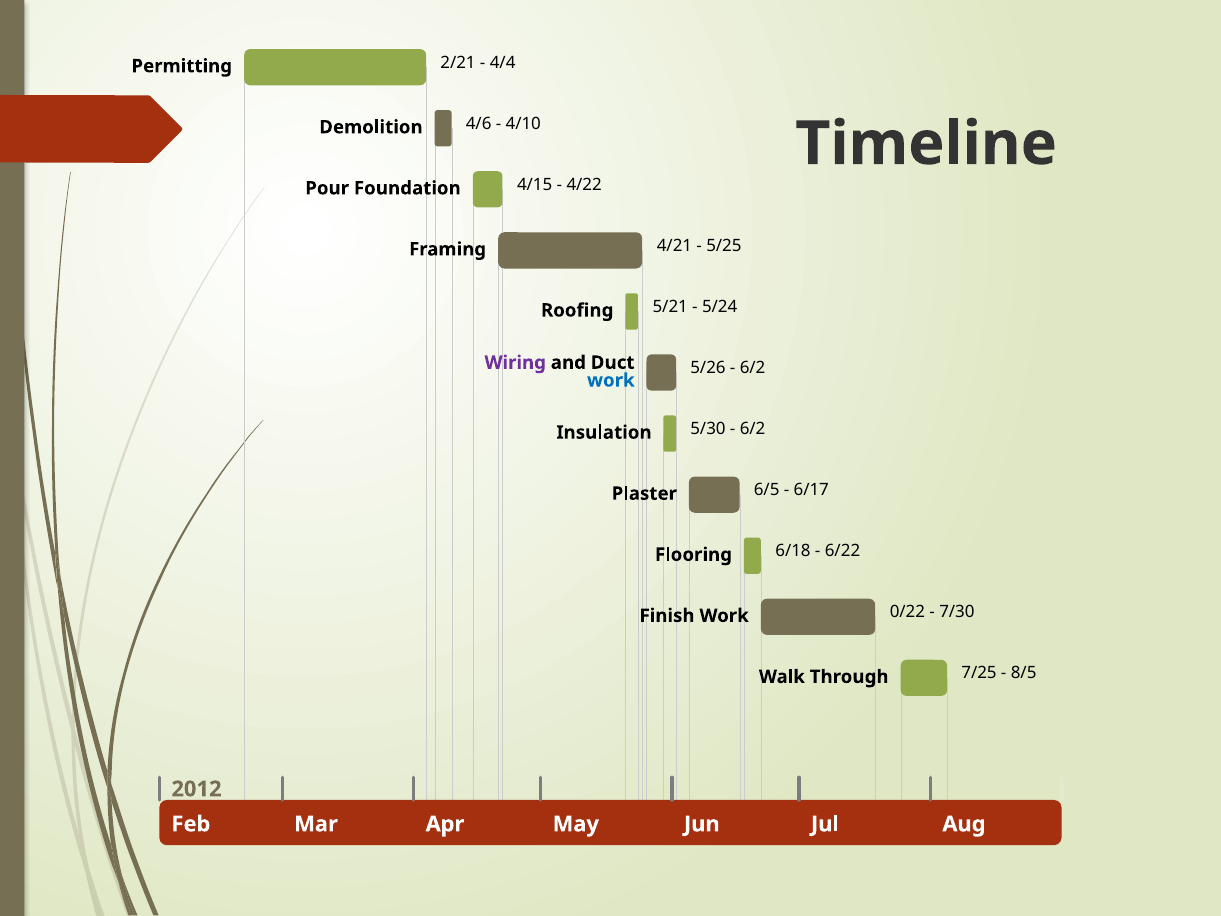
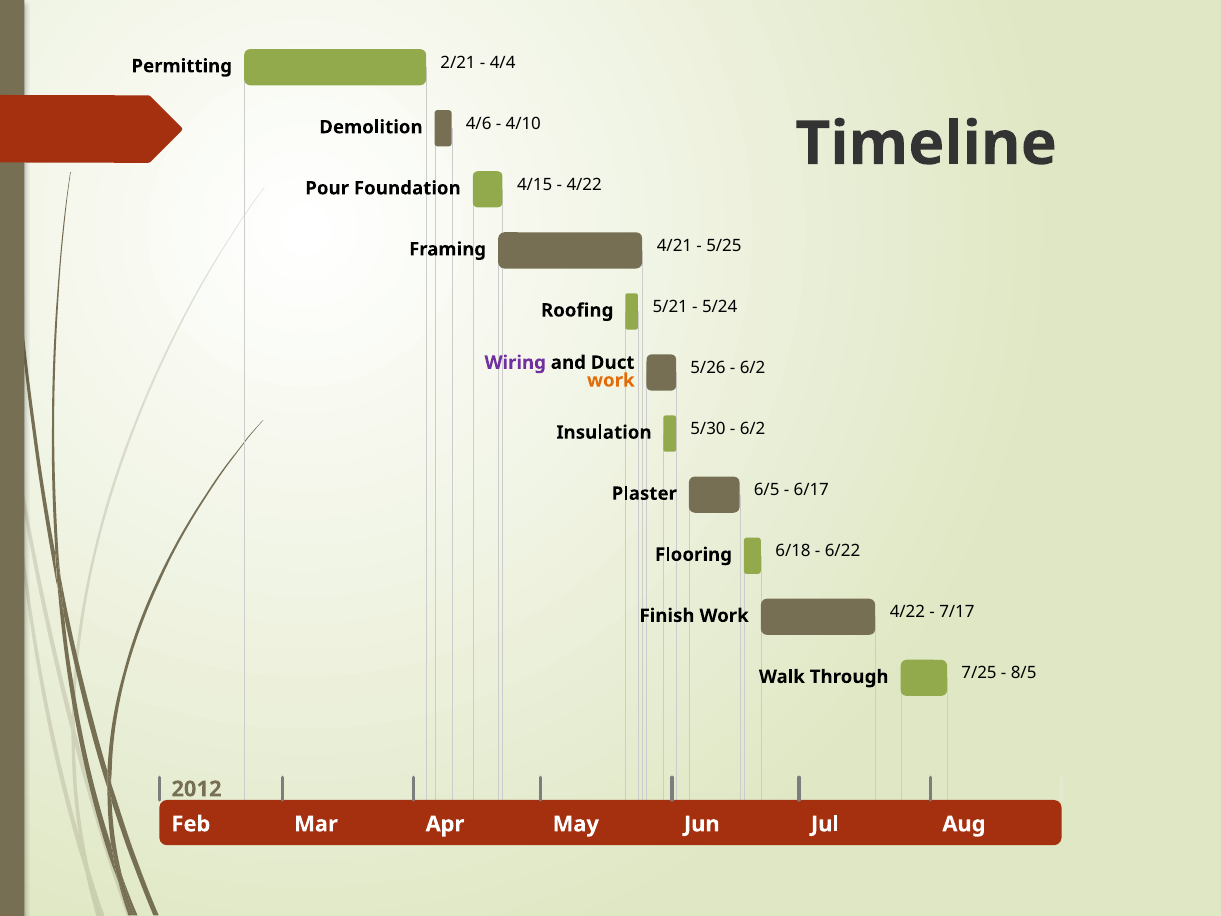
work at (611, 380) colour: blue -> orange
Work 0/22: 0/22 -> 4/22
7/30: 7/30 -> 7/17
